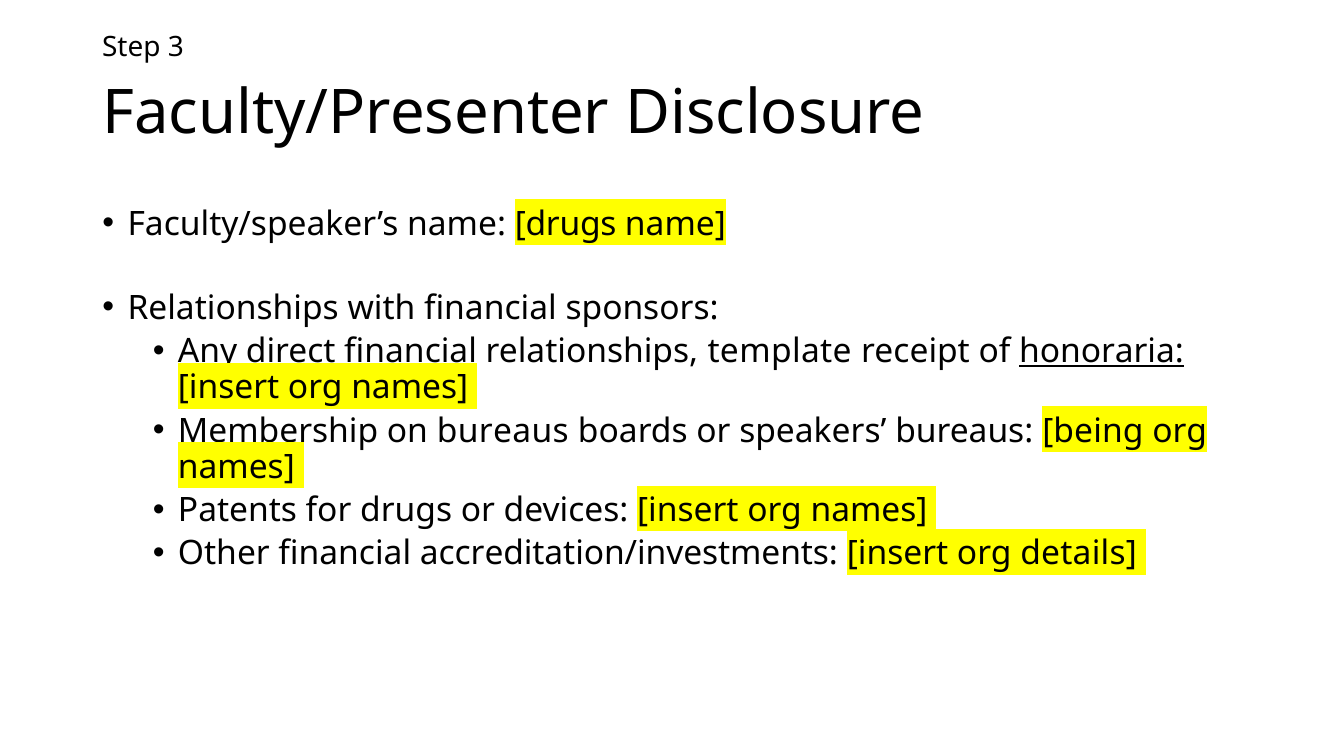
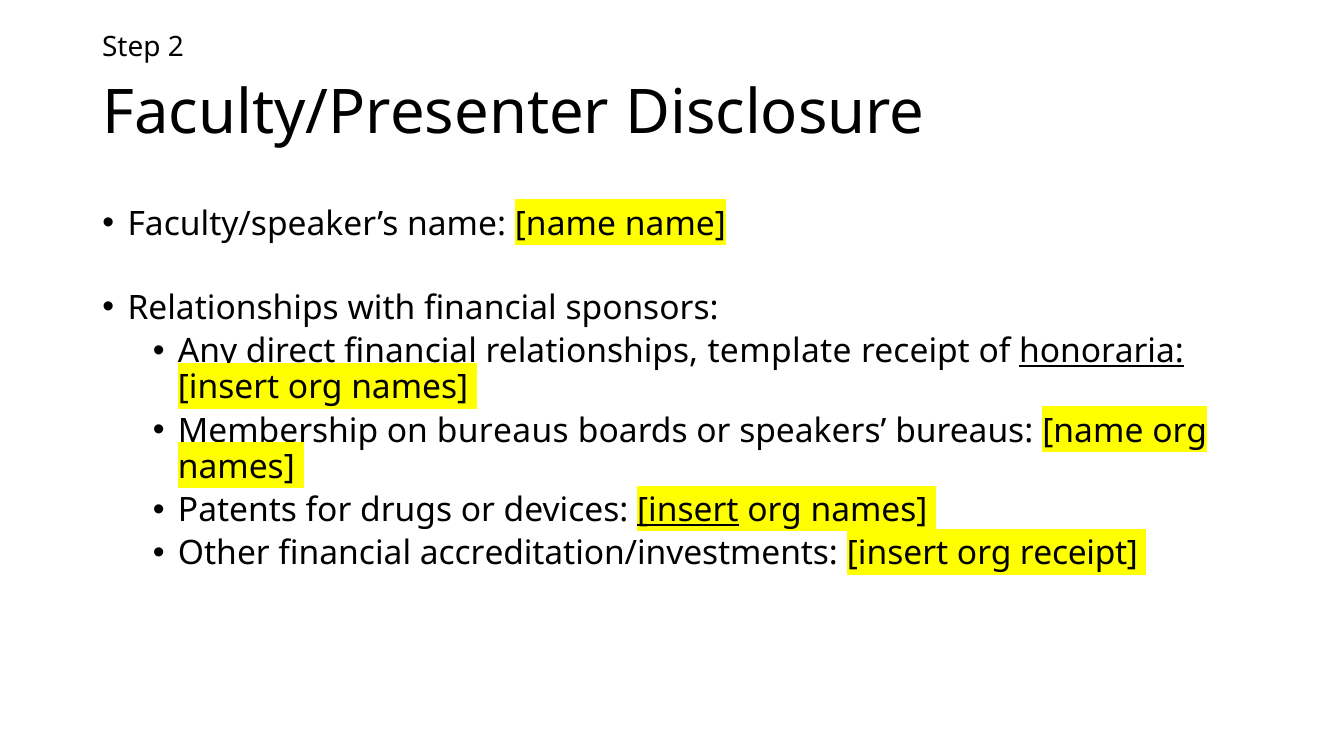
3: 3 -> 2
Faculty/speaker’s name drugs: drugs -> name
bureaus being: being -> name
insert at (688, 510) underline: none -> present
org details: details -> receipt
